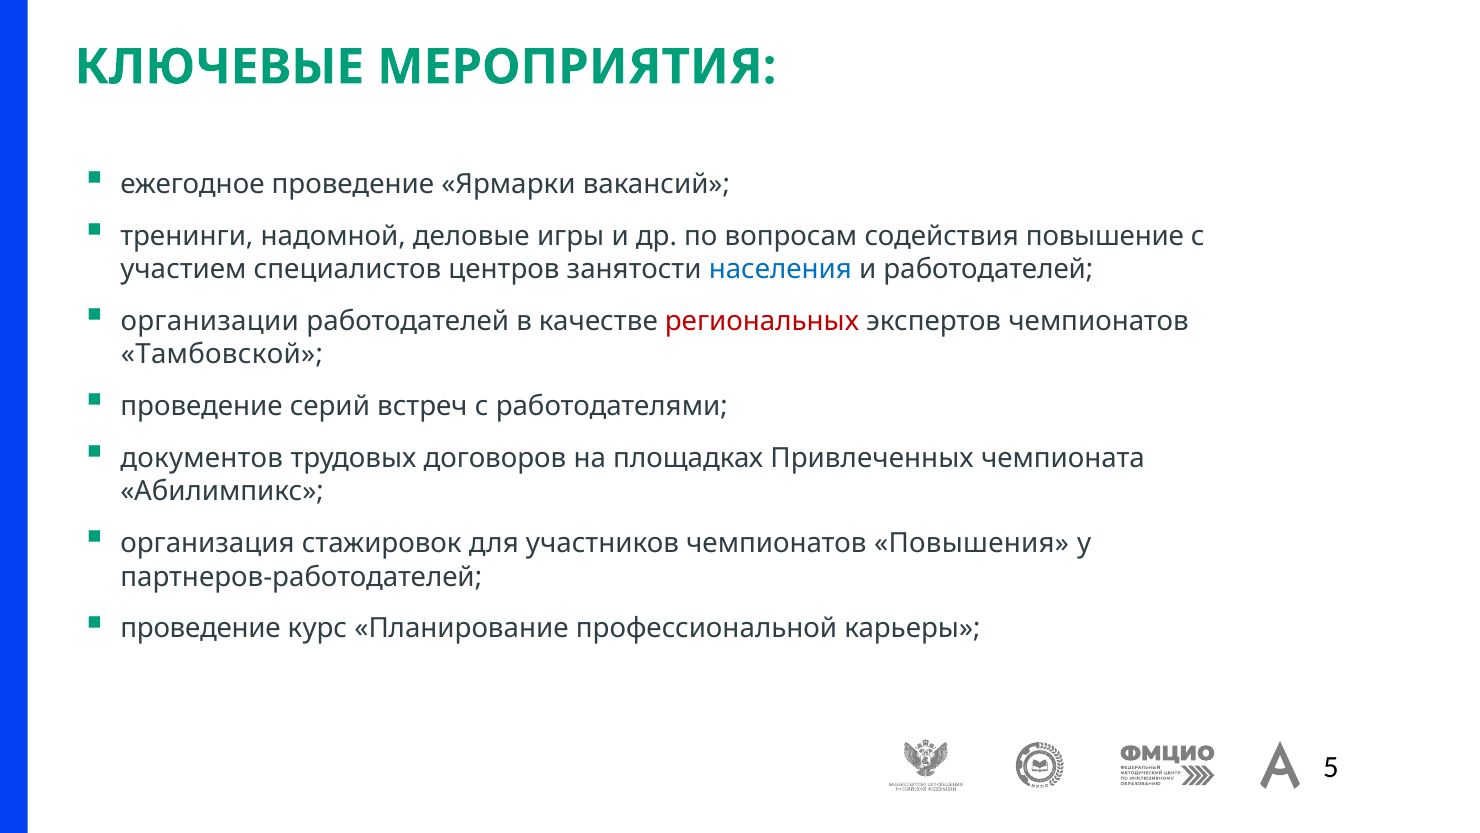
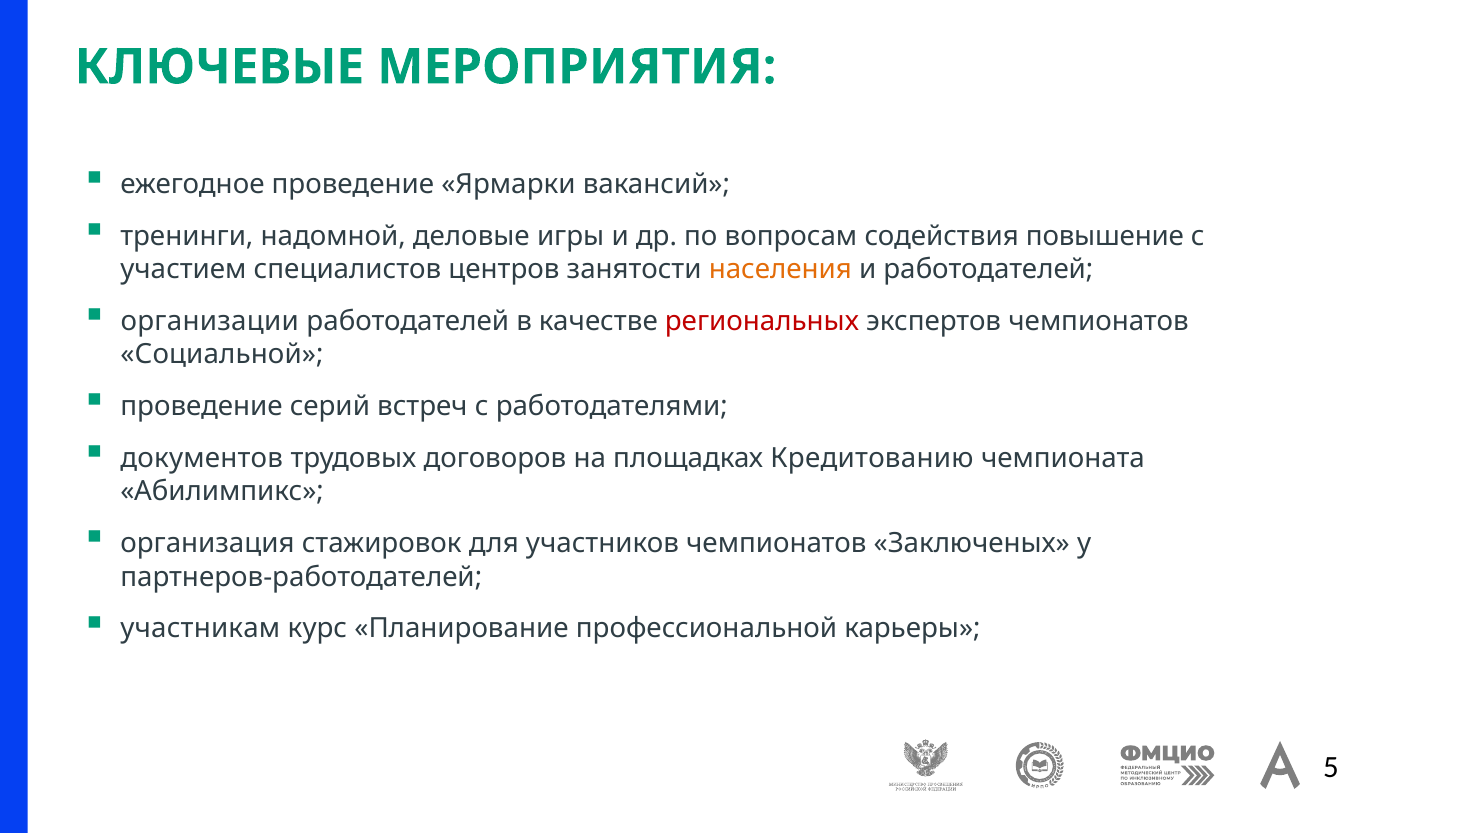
населения colour: blue -> orange
Тамбовской: Тамбовской -> Социальной
Привлеченных: Привлеченных -> Кредитованию
Повышения: Повышения -> Заключеных
проведение at (201, 628): проведение -> участникам
